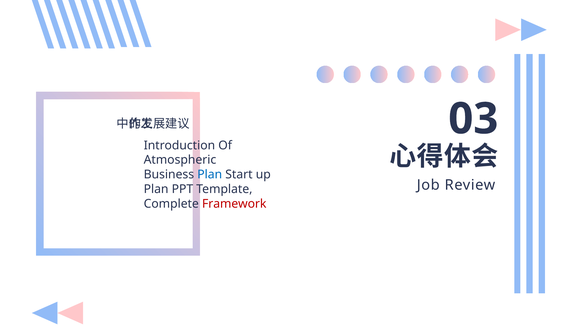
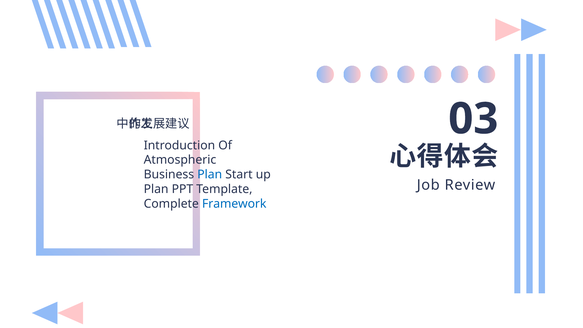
Framework colour: red -> blue
